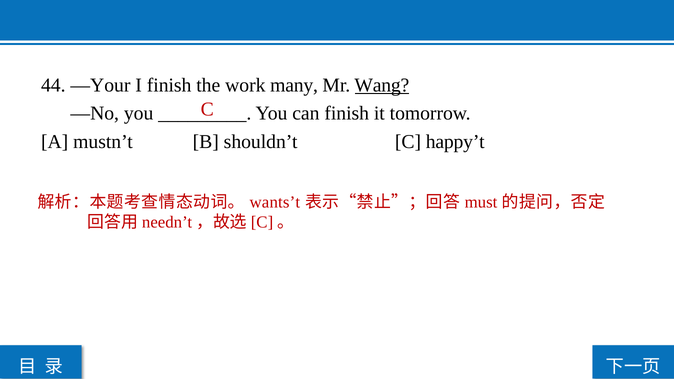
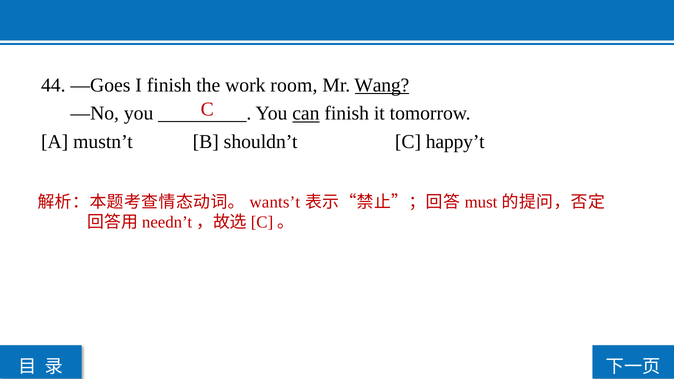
—Your: —Your -> —Goes
many: many -> room
can underline: none -> present
